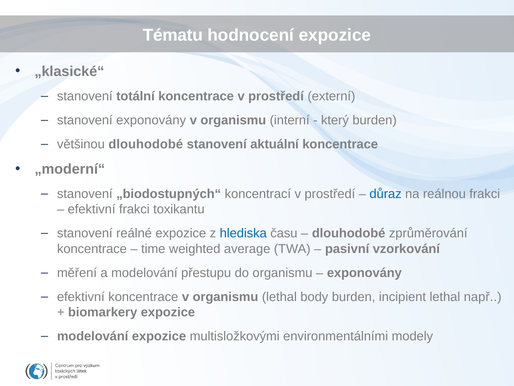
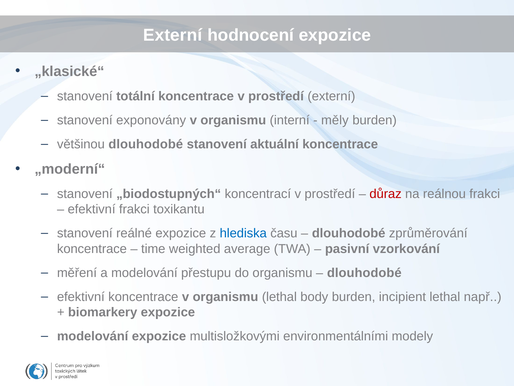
Tématu at (173, 35): Tématu -> Externí
který: který -> měly
důraz colour: blue -> red
exponovány at (364, 272): exponovány -> dlouhodobé
